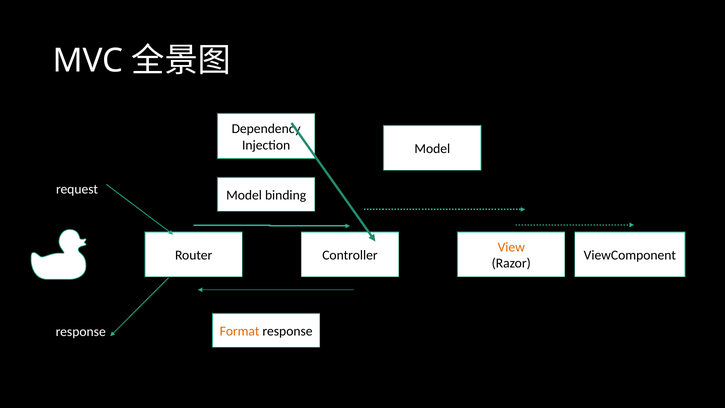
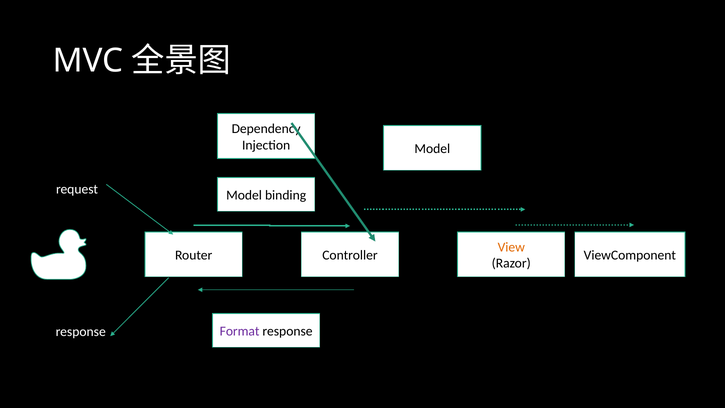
Format colour: orange -> purple
